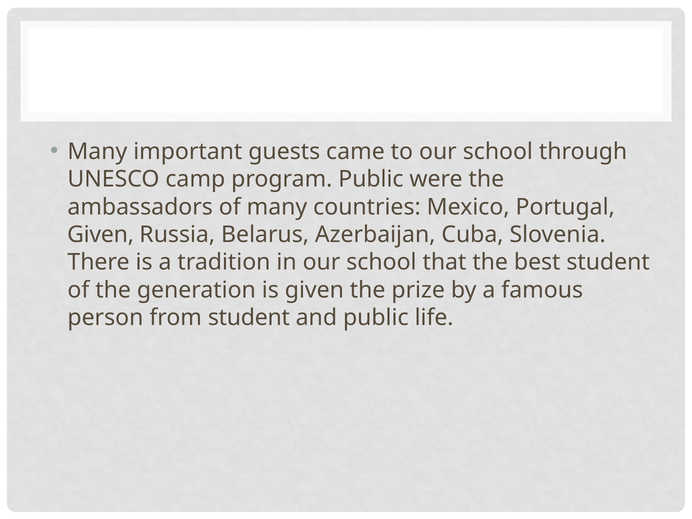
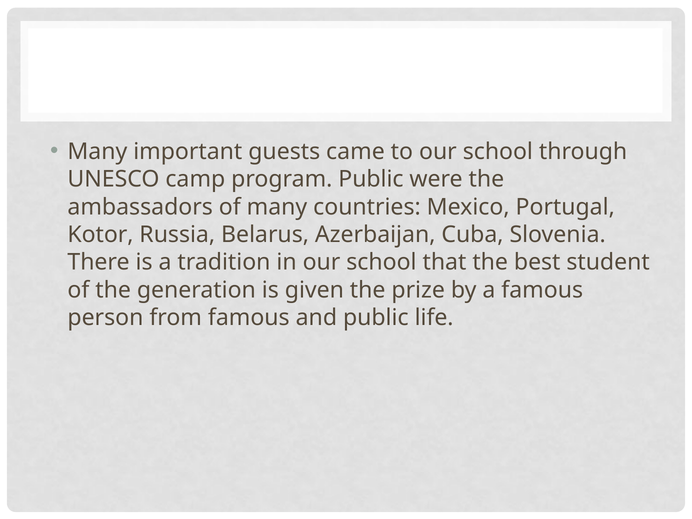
Given at (101, 235): Given -> Kotor
from student: student -> famous
